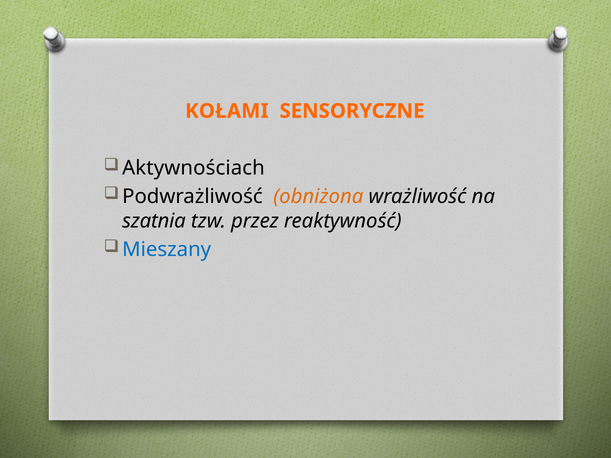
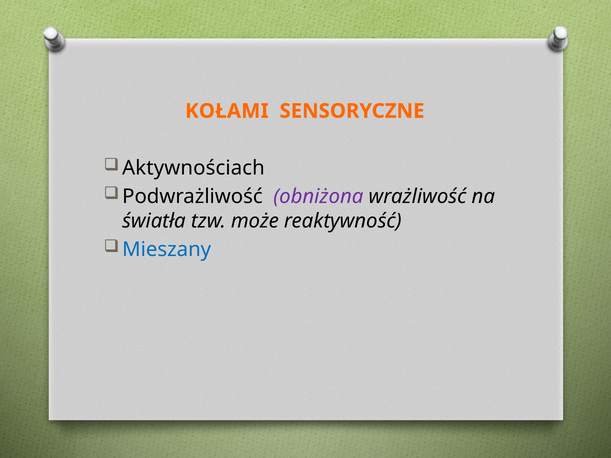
obniżona colour: orange -> purple
szatnia: szatnia -> światła
przez: przez -> może
